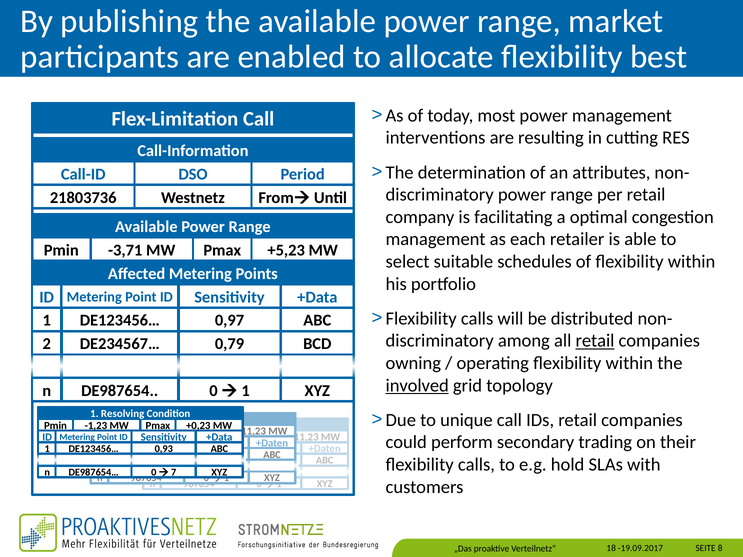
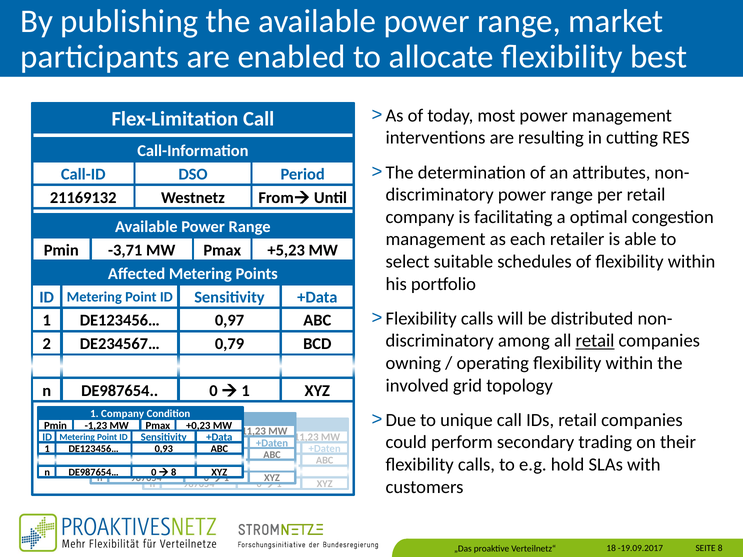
21803736: 21803736 -> 21169132
involved underline: present -> none
1 Resolving: Resolving -> Company
7 at (174, 472): 7 -> 8
